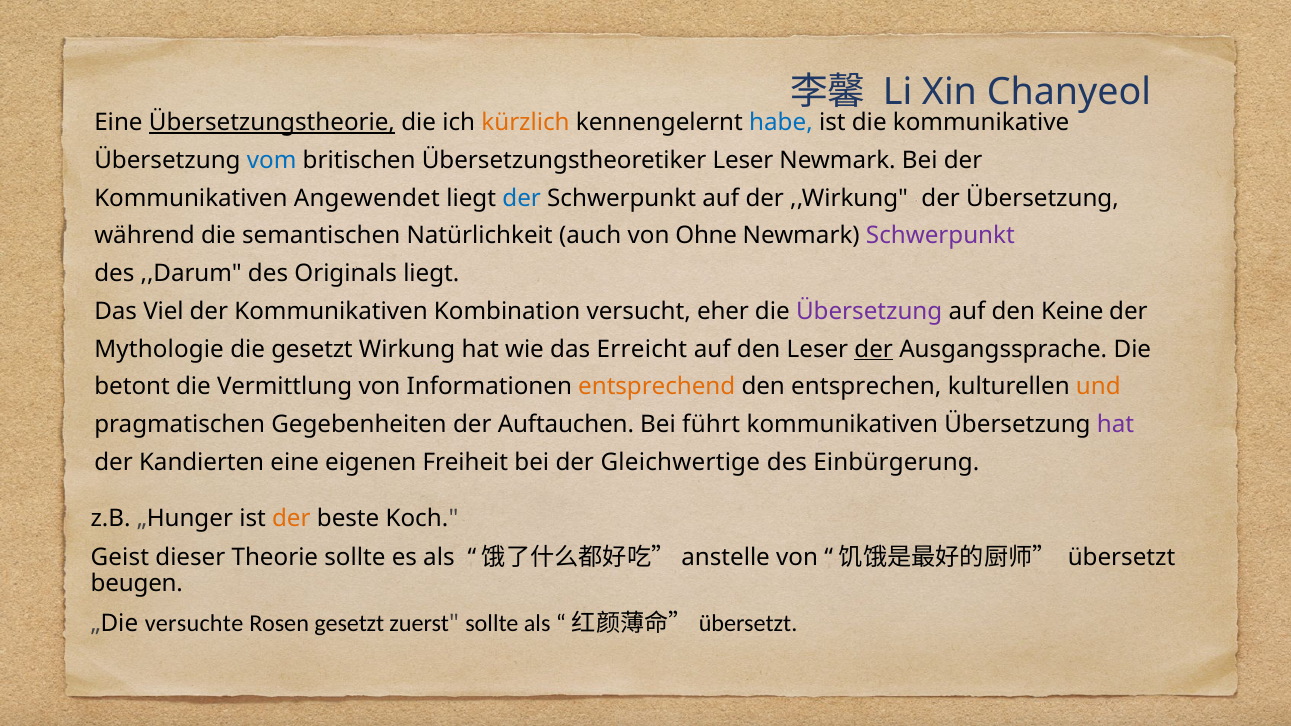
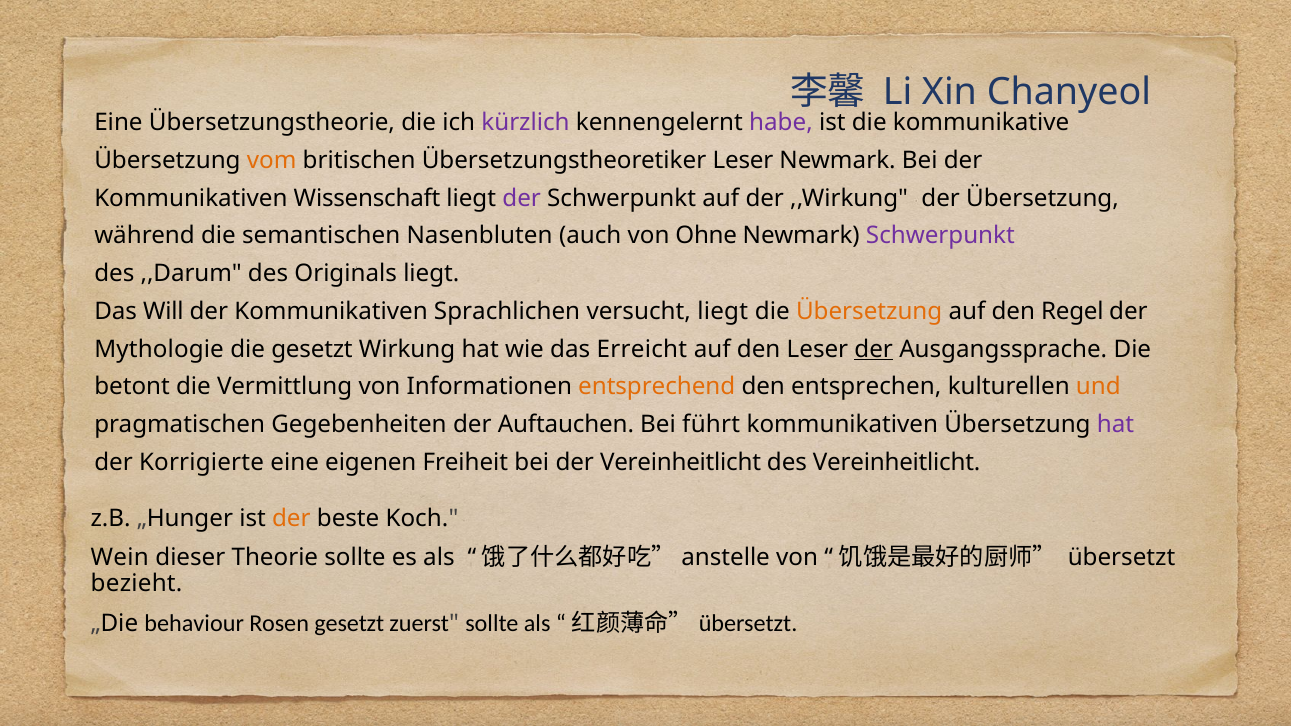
Übersetzungstheorie underline: present -> none
kürzlich colour: orange -> purple
habe colour: blue -> purple
vom colour: blue -> orange
Angewendet: Angewendet -> Wissenschaft
der at (522, 198) colour: blue -> purple
Natürlichkeit: Natürlichkeit -> Nasenbluten
Viel: Viel -> Will
Kombination: Kombination -> Sprachlichen
versucht eher: eher -> liegt
Übersetzung at (869, 311) colour: purple -> orange
Keine: Keine -> Regel
Kandierten: Kandierten -> Korrigierte
der Gleichwertige: Gleichwertige -> Vereinheitlicht
des Einbürgerung: Einbürgerung -> Vereinheitlicht
Geist: Geist -> Wein
beugen: beugen -> bezieht
versuchte: versuchte -> behaviour
